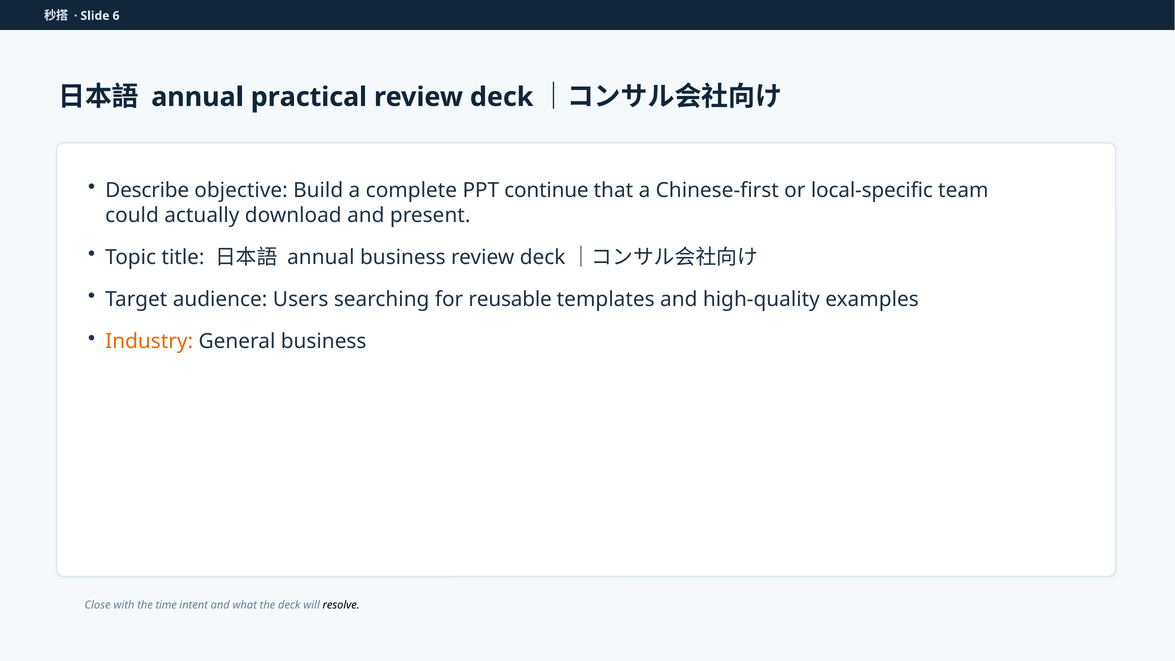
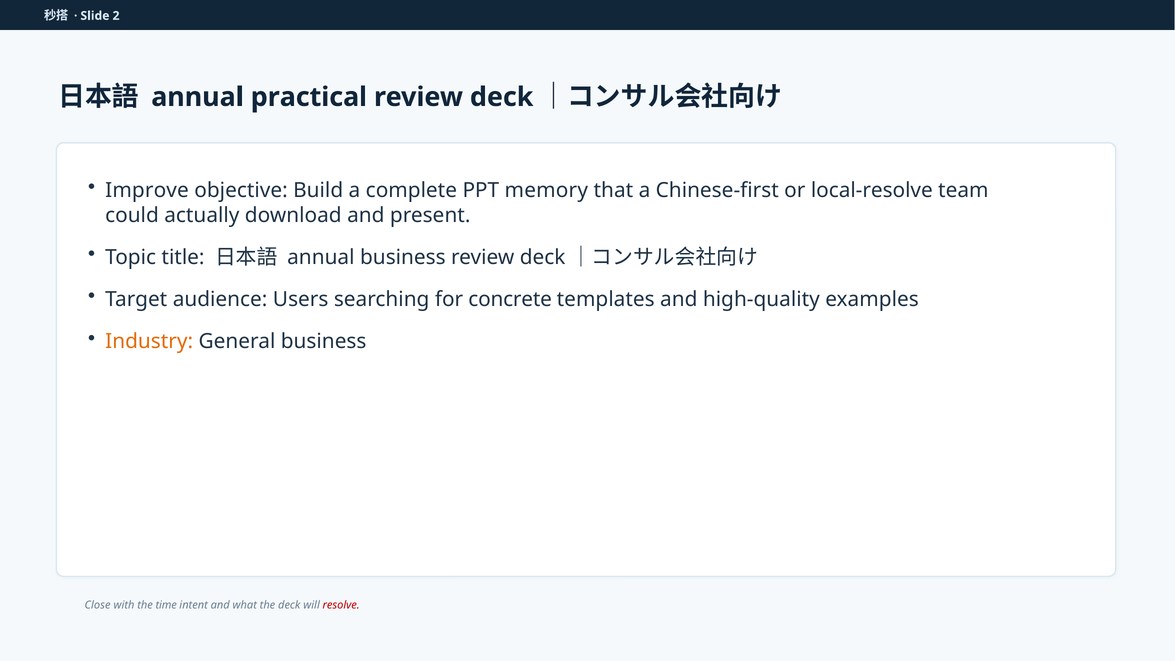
6: 6 -> 2
Describe: Describe -> Improve
continue: continue -> memory
local-specific: local-specific -> local-resolve
reusable: reusable -> concrete
resolve colour: black -> red
